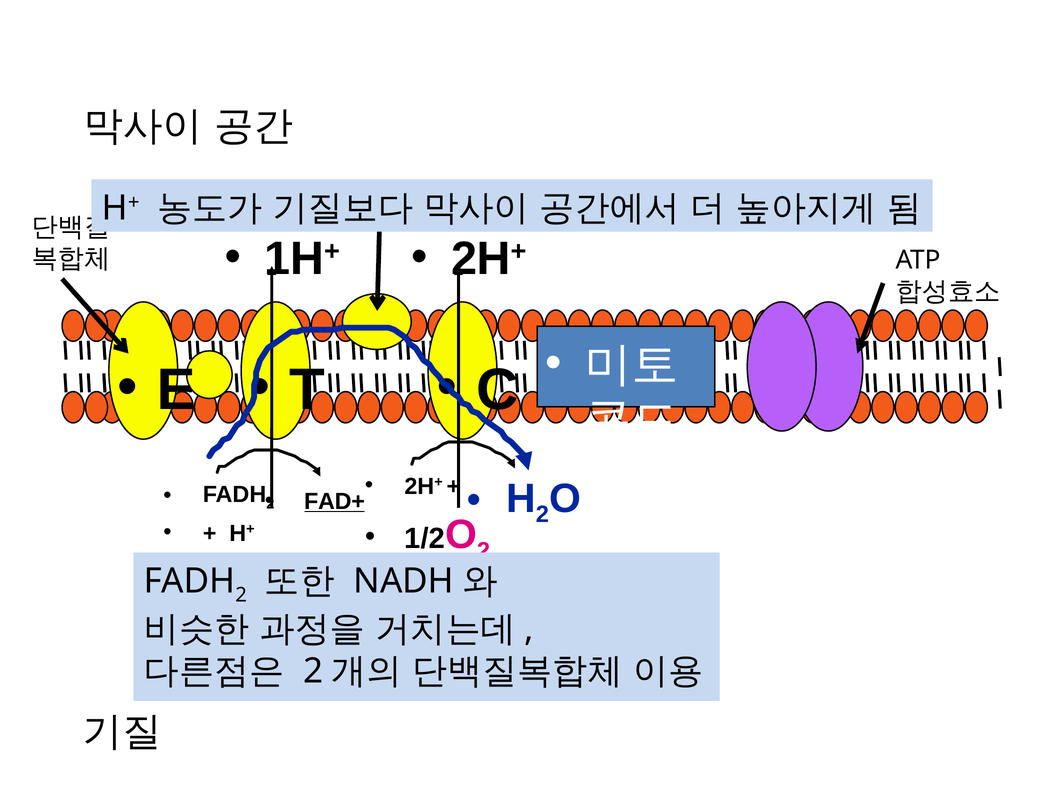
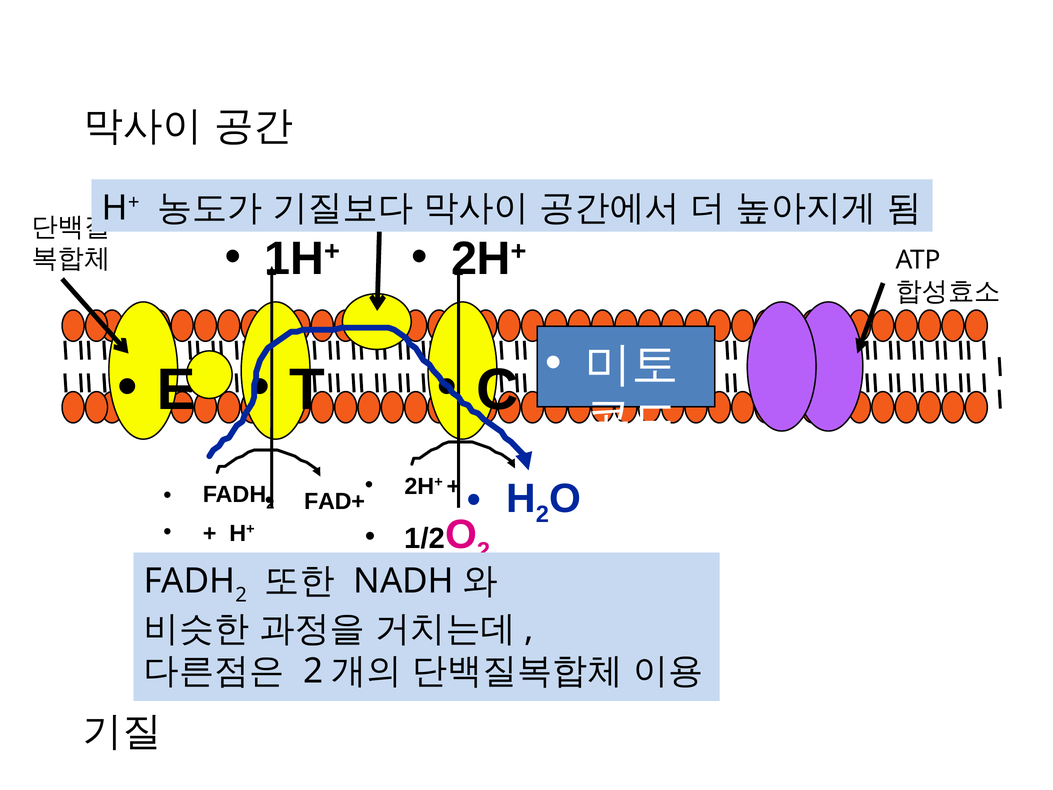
FAD+ underline: present -> none
